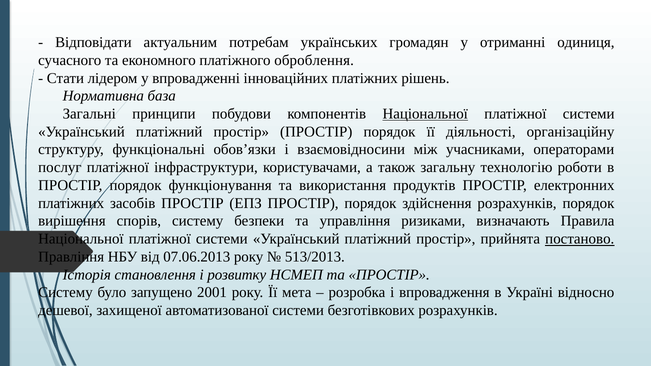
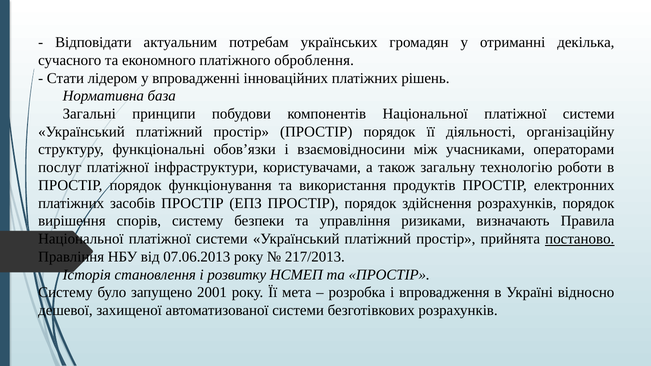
одиниця: одиниця -> декілька
Національної at (425, 114) underline: present -> none
513/2013: 513/2013 -> 217/2013
